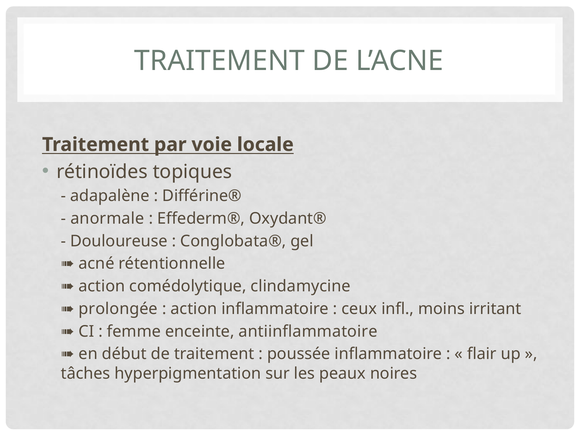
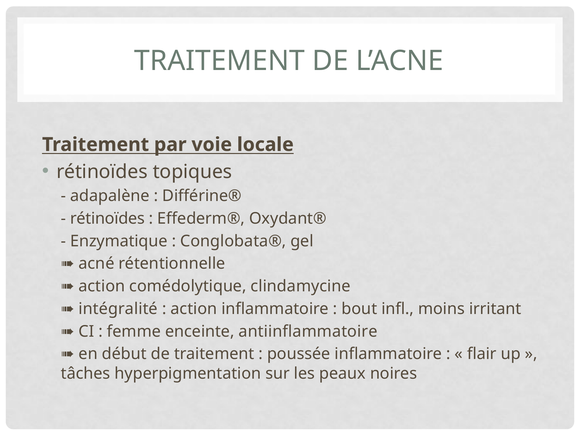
anormale at (107, 219): anormale -> rétinoïdes
Douloureuse: Douloureuse -> Enzymatique
prolongée: prolongée -> intégralité
ceux: ceux -> bout
